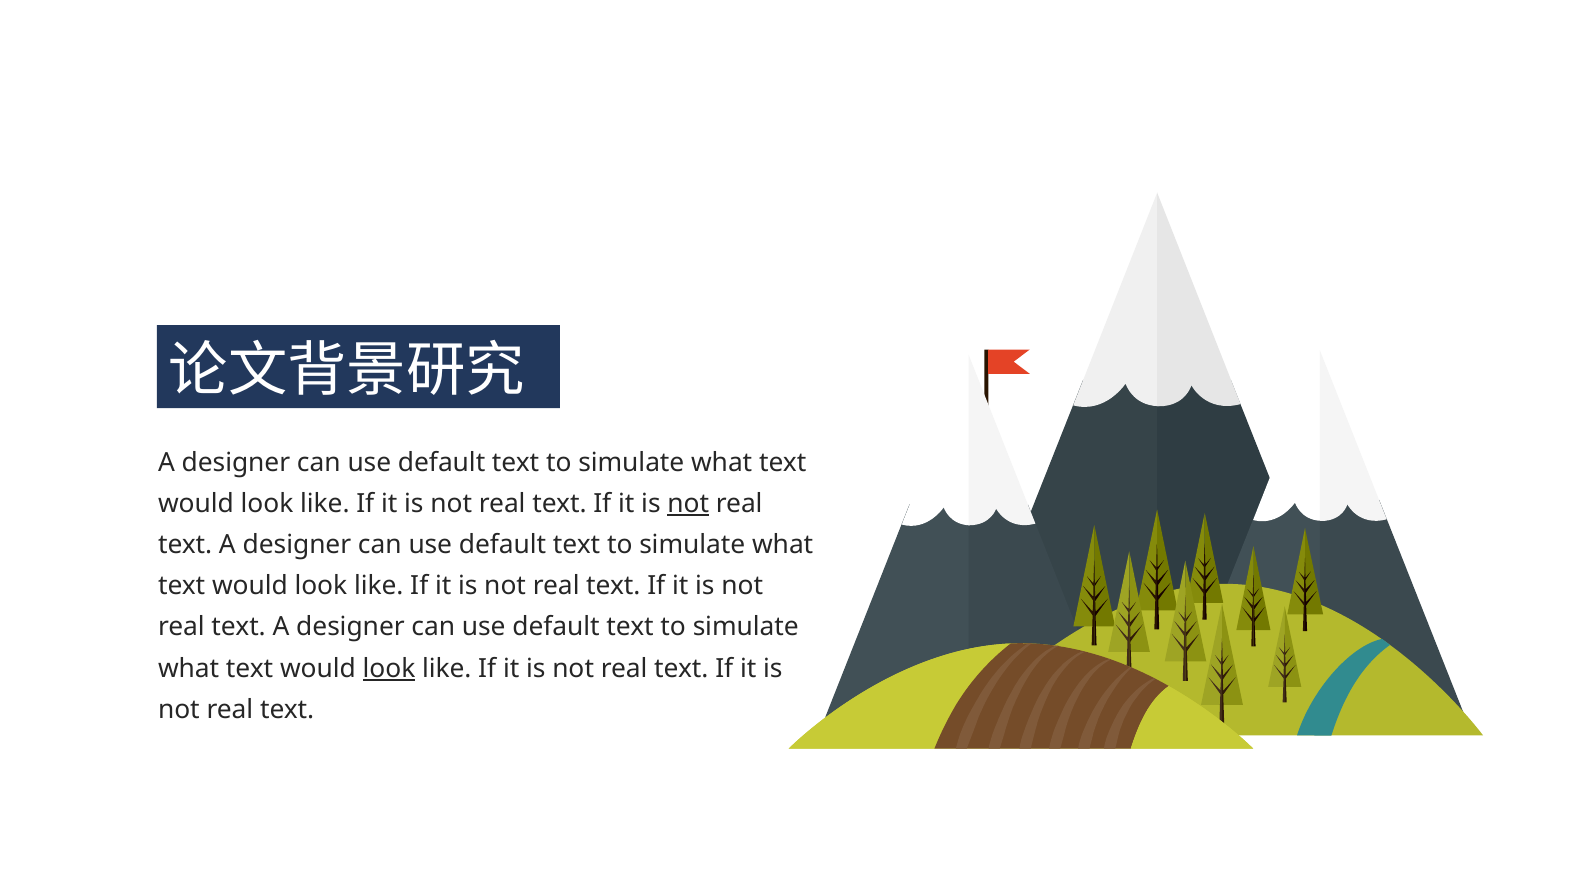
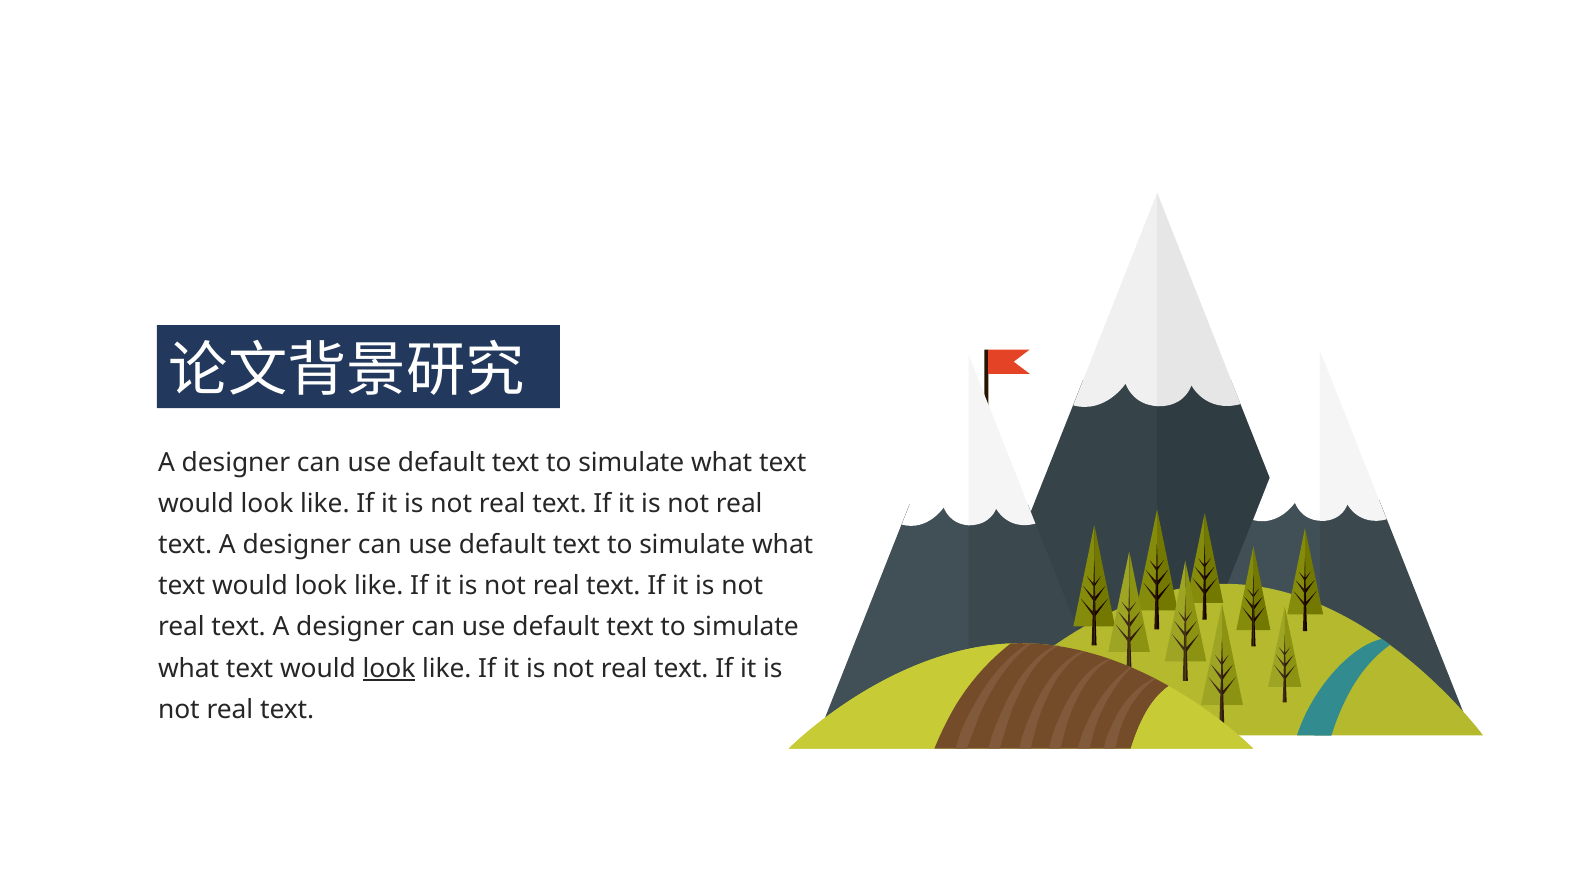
not at (688, 504) underline: present -> none
